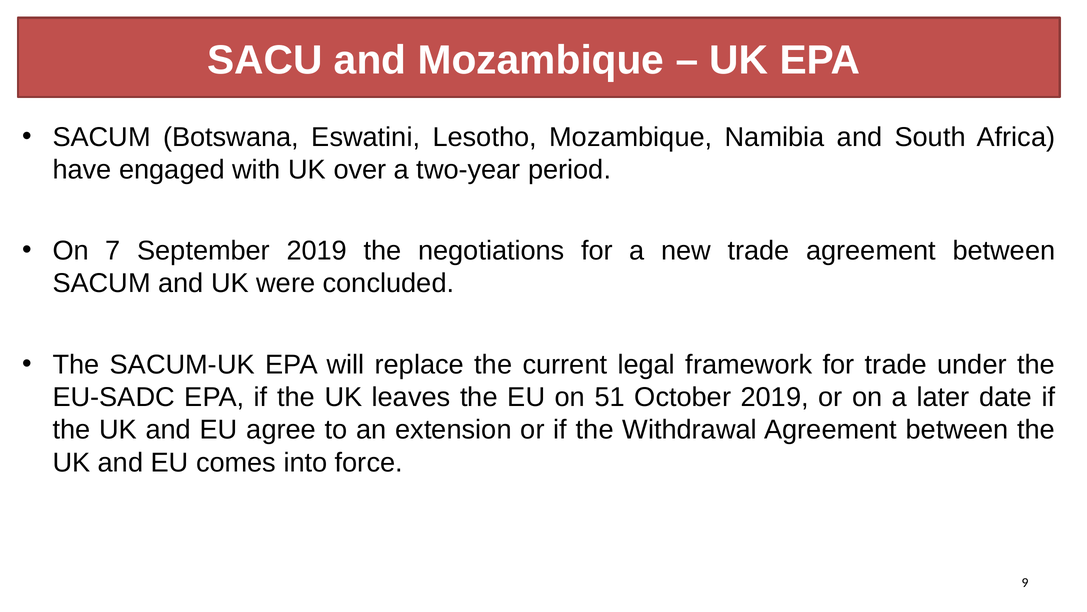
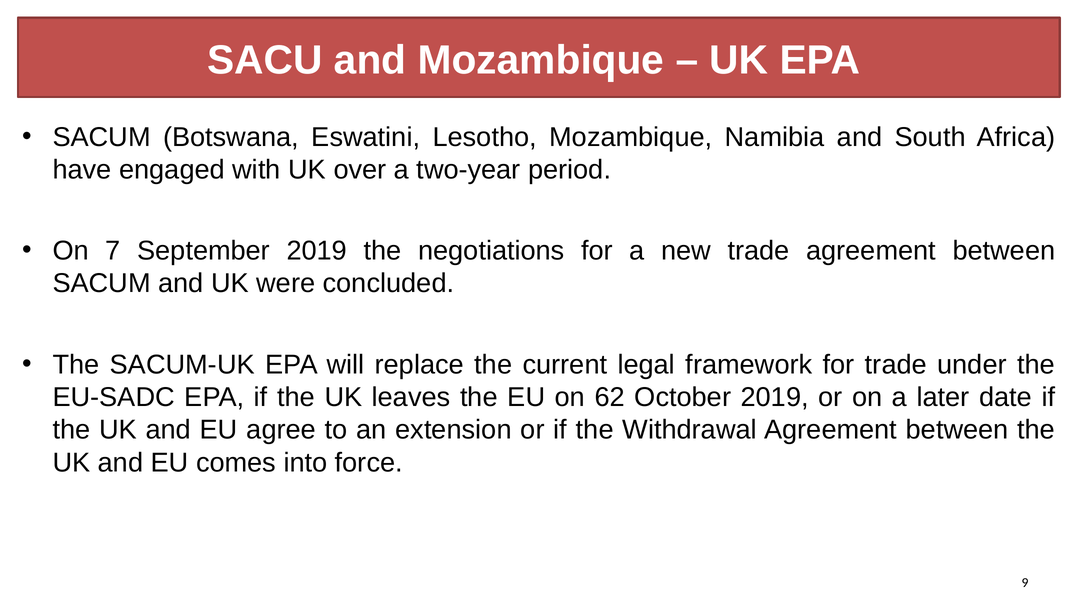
51: 51 -> 62
